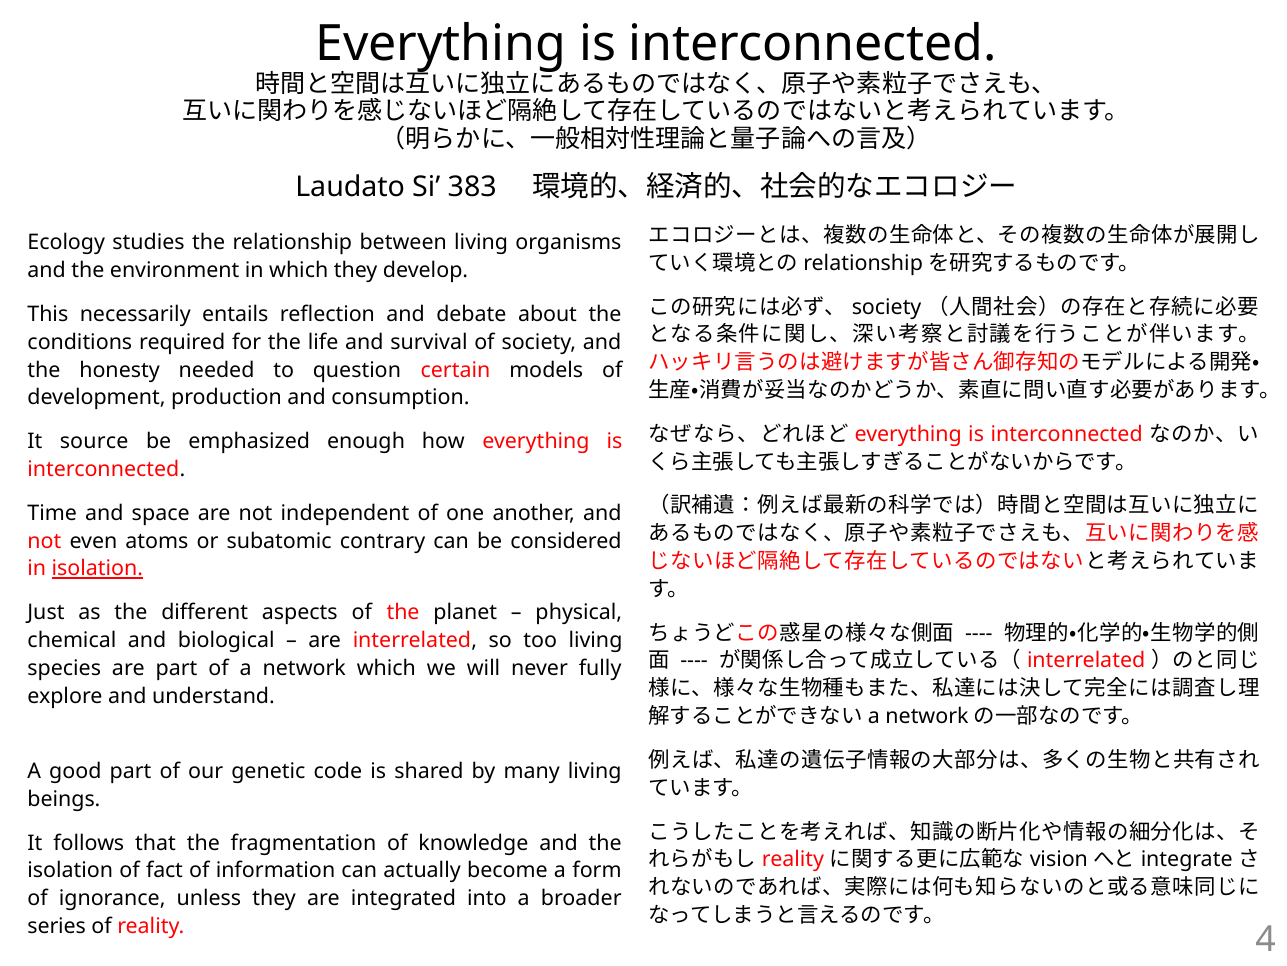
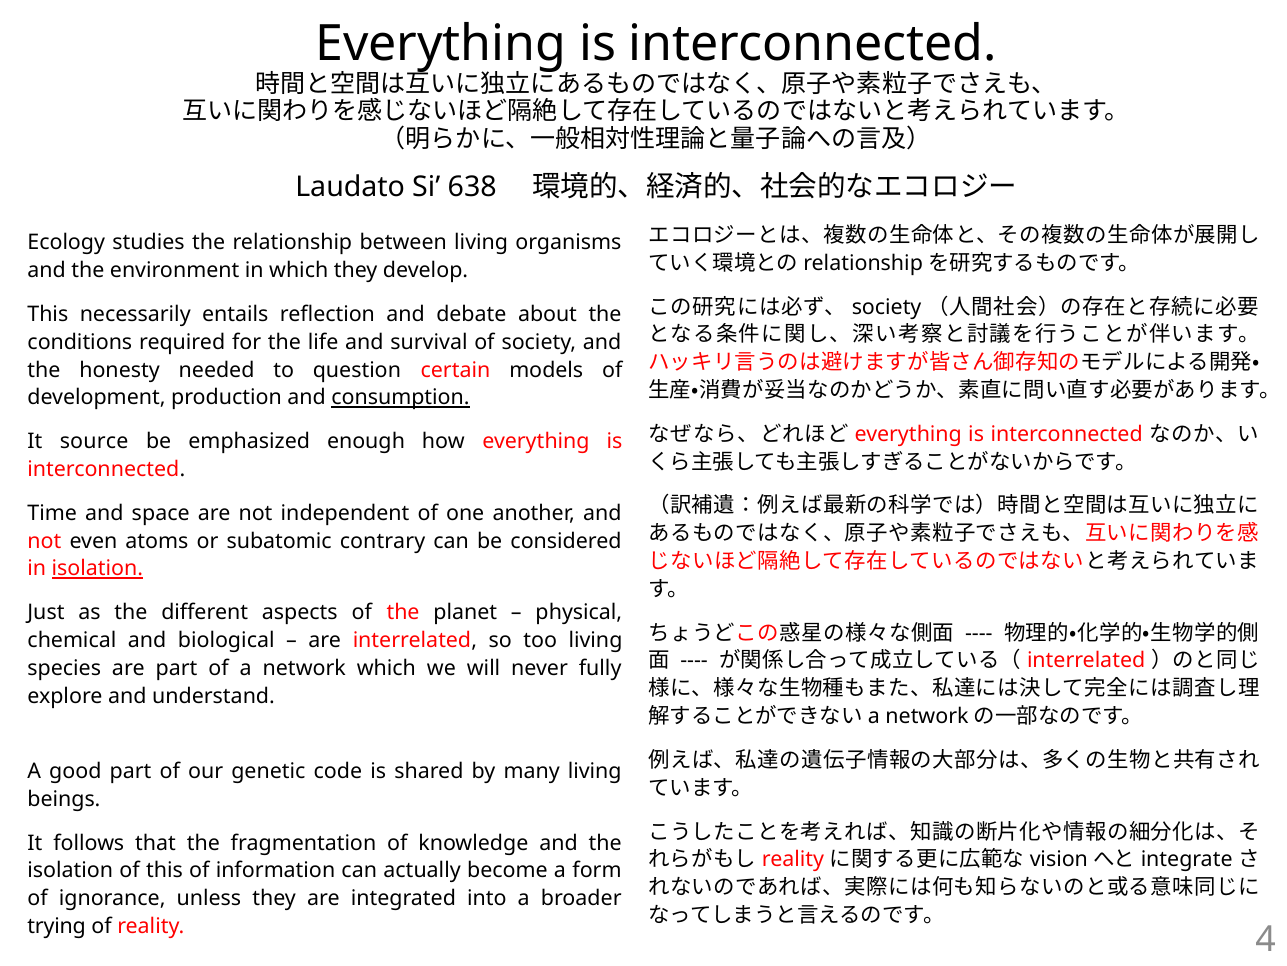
383: 383 -> 638
consumption underline: none -> present
of fact: fact -> this
series: series -> trying
